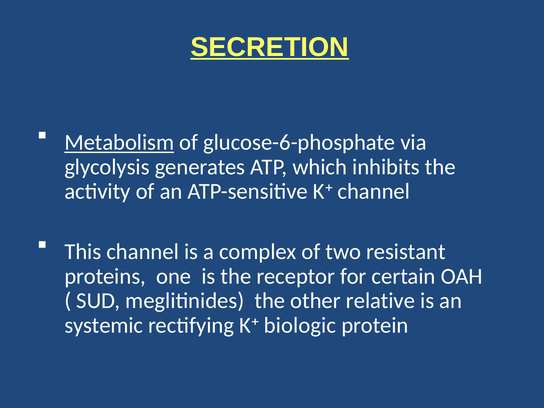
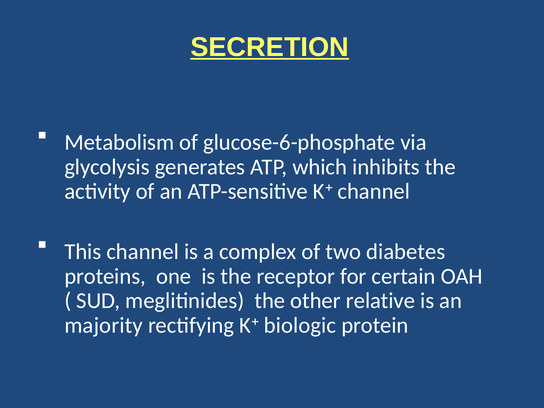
Metabolism underline: present -> none
resistant: resistant -> diabetes
systemic: systemic -> majority
